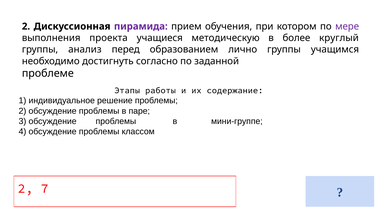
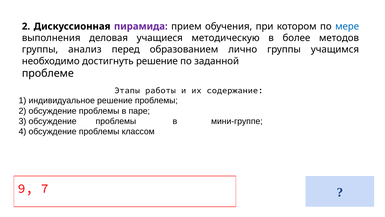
мере colour: purple -> blue
проекта: проекта -> деловая
круглый: круглый -> методов
достигнуть согласно: согласно -> решение
2 at (25, 188): 2 -> 9
